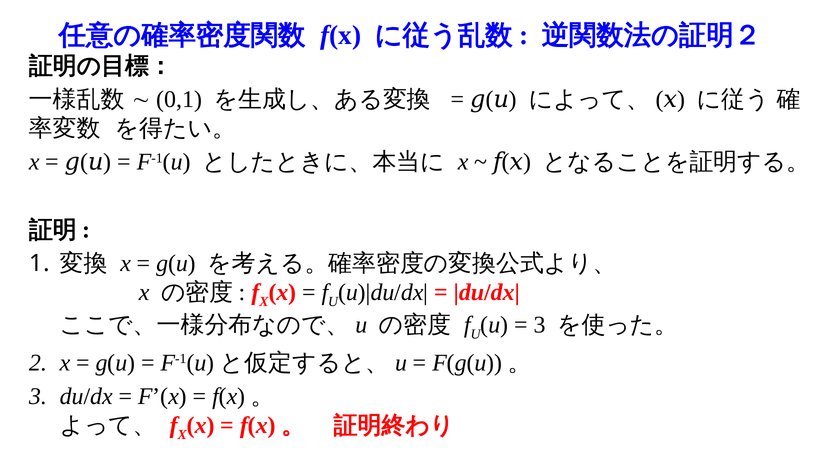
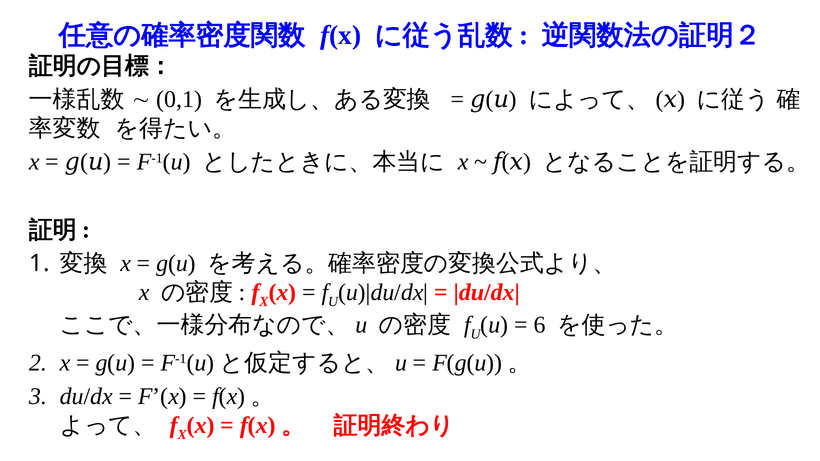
3 at (540, 325): 3 -> 6
